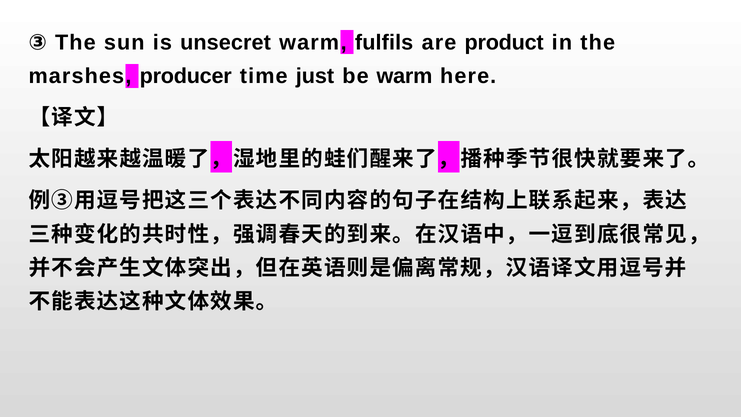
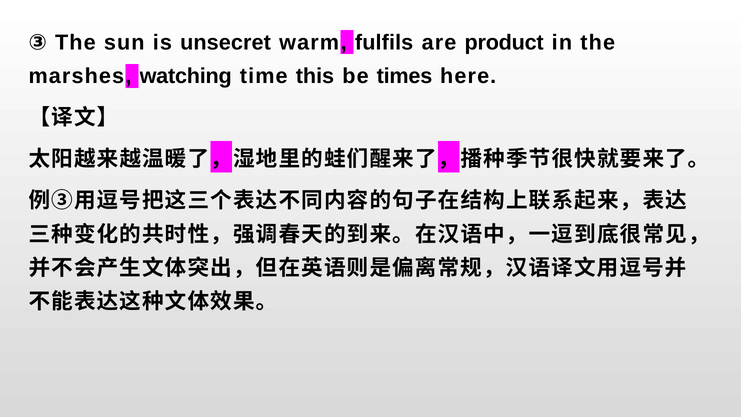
producer: producer -> watching
just: just -> this
be warm: warm -> times
